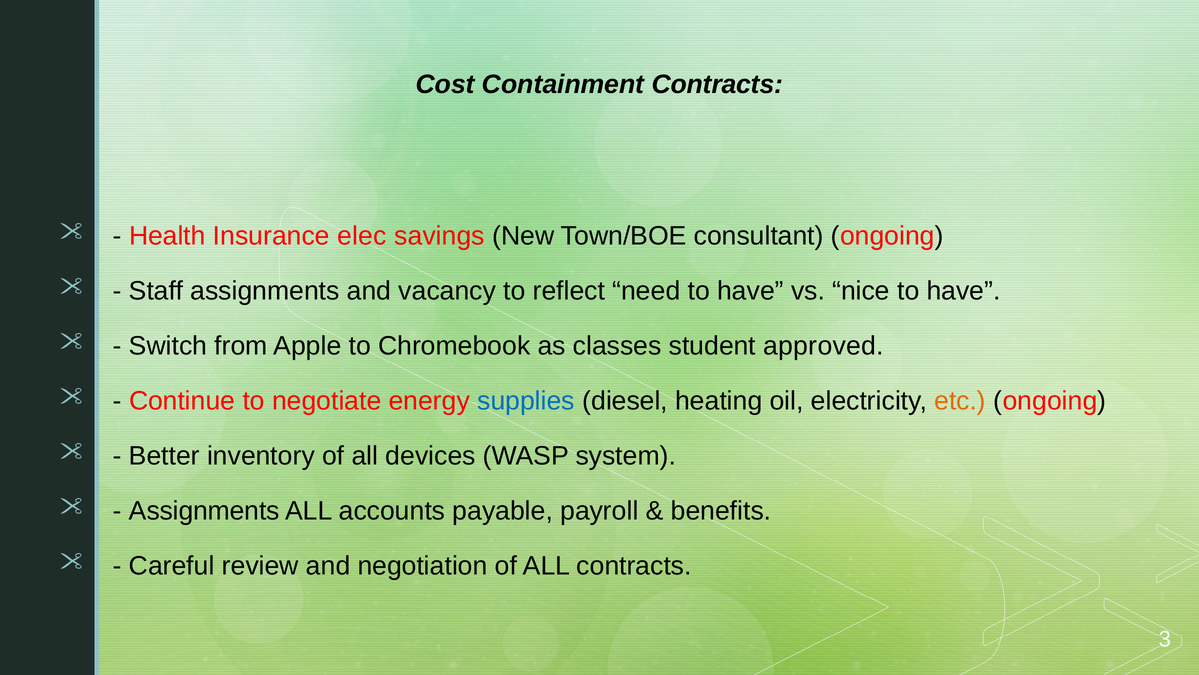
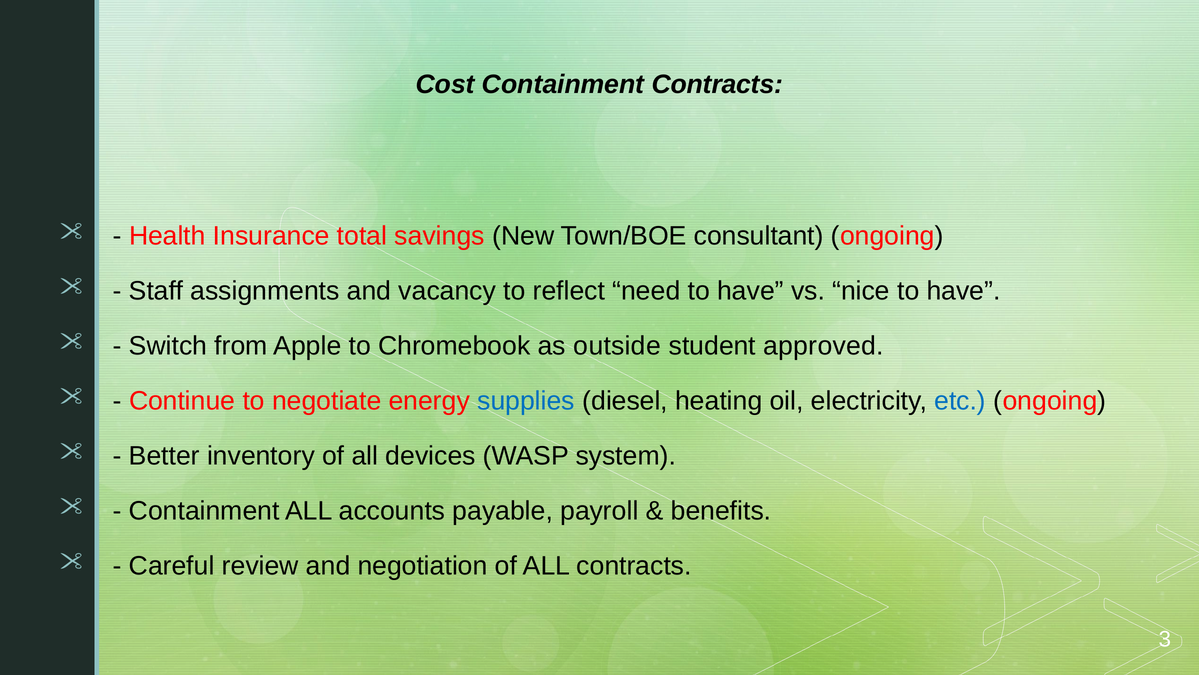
elec: elec -> total
classes: classes -> outside
etc colour: orange -> blue
Assignments at (204, 511): Assignments -> Containment
